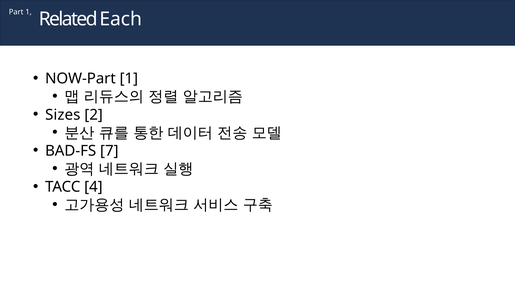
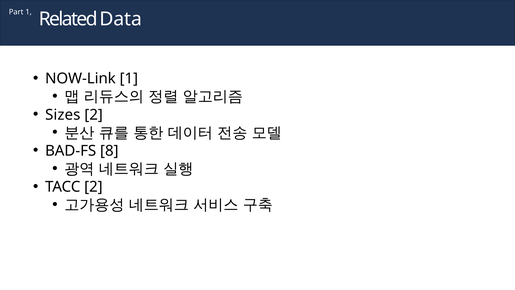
Each: Each -> Data
NOW-Part: NOW-Part -> NOW-Link
7: 7 -> 8
TACC 4: 4 -> 2
